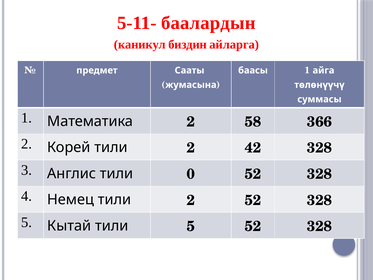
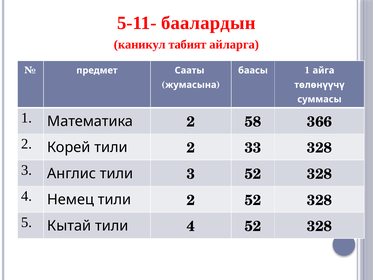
биздин: биздин -> табият
42: 42 -> 33
тили 0: 0 -> 3
тили 5: 5 -> 4
